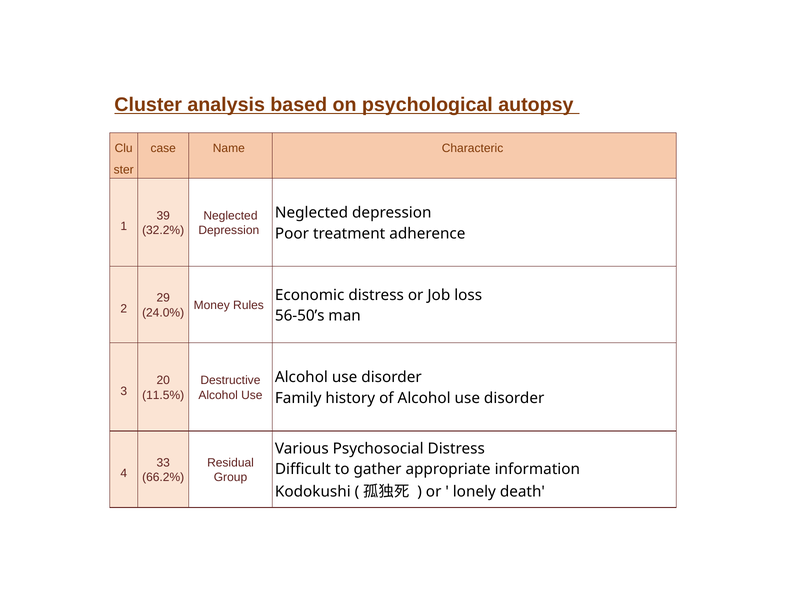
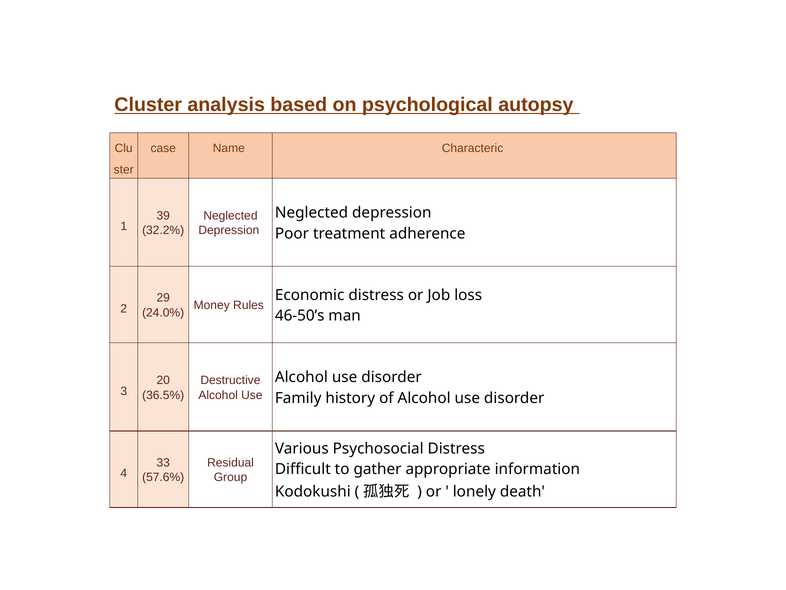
56-50’s: 56-50’s -> 46-50’s
11.5%: 11.5% -> 36.5%
66.2%: 66.2% -> 57.6%
